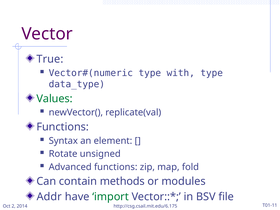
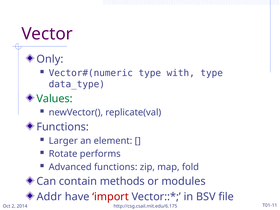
True: True -> Only
Syntax: Syntax -> Larger
unsigned: unsigned -> performs
import colour: green -> red
